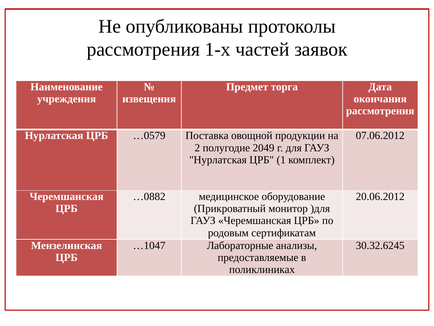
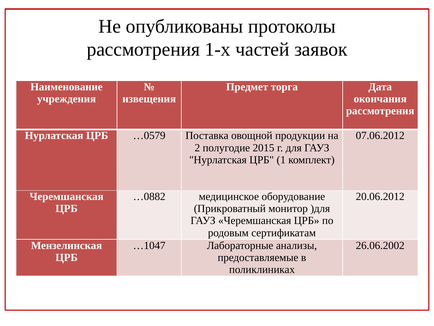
2049: 2049 -> 2015
30.32.6245: 30.32.6245 -> 26.06.2002
